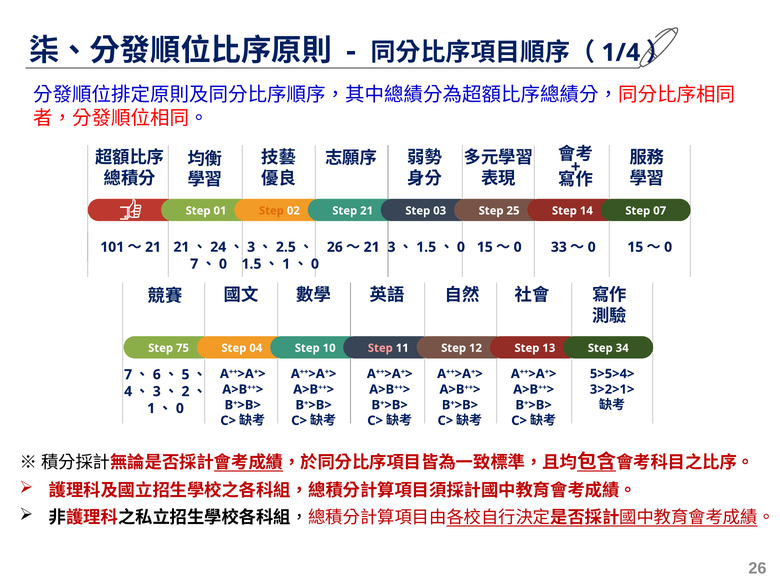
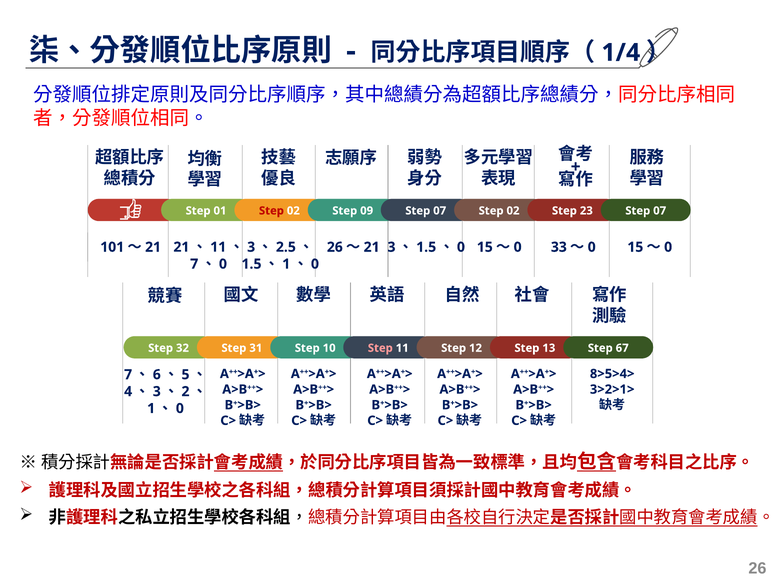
Step at (271, 211) colour: orange -> red
Step 21: 21 -> 09
03 at (440, 211): 03 -> 07
25 at (513, 211): 25 -> 02
14: 14 -> 23
24 at (218, 247): 24 -> 11
75: 75 -> 32
04: 04 -> 31
34: 34 -> 67
5>5>4>: 5>5>4> -> 8>5>4>
